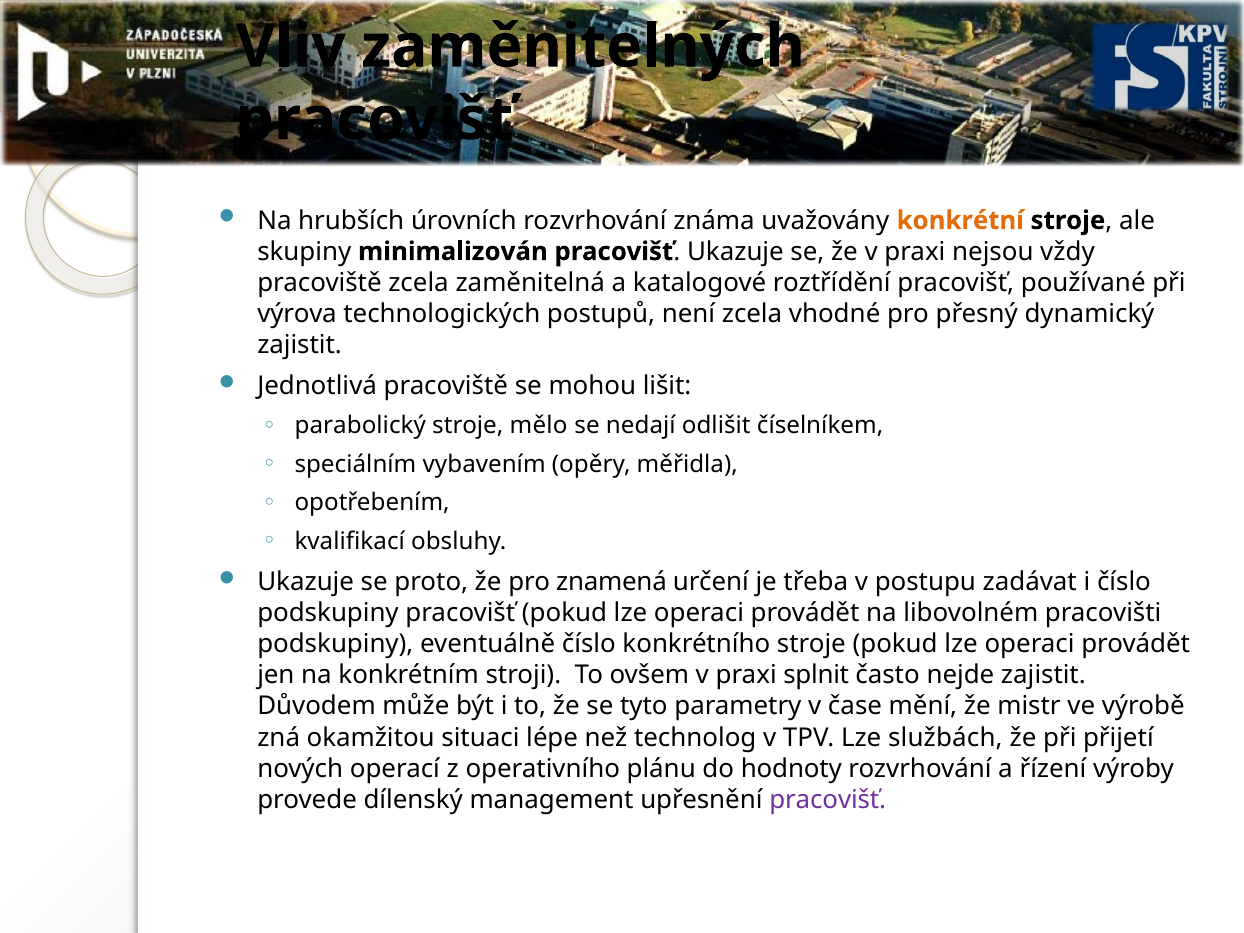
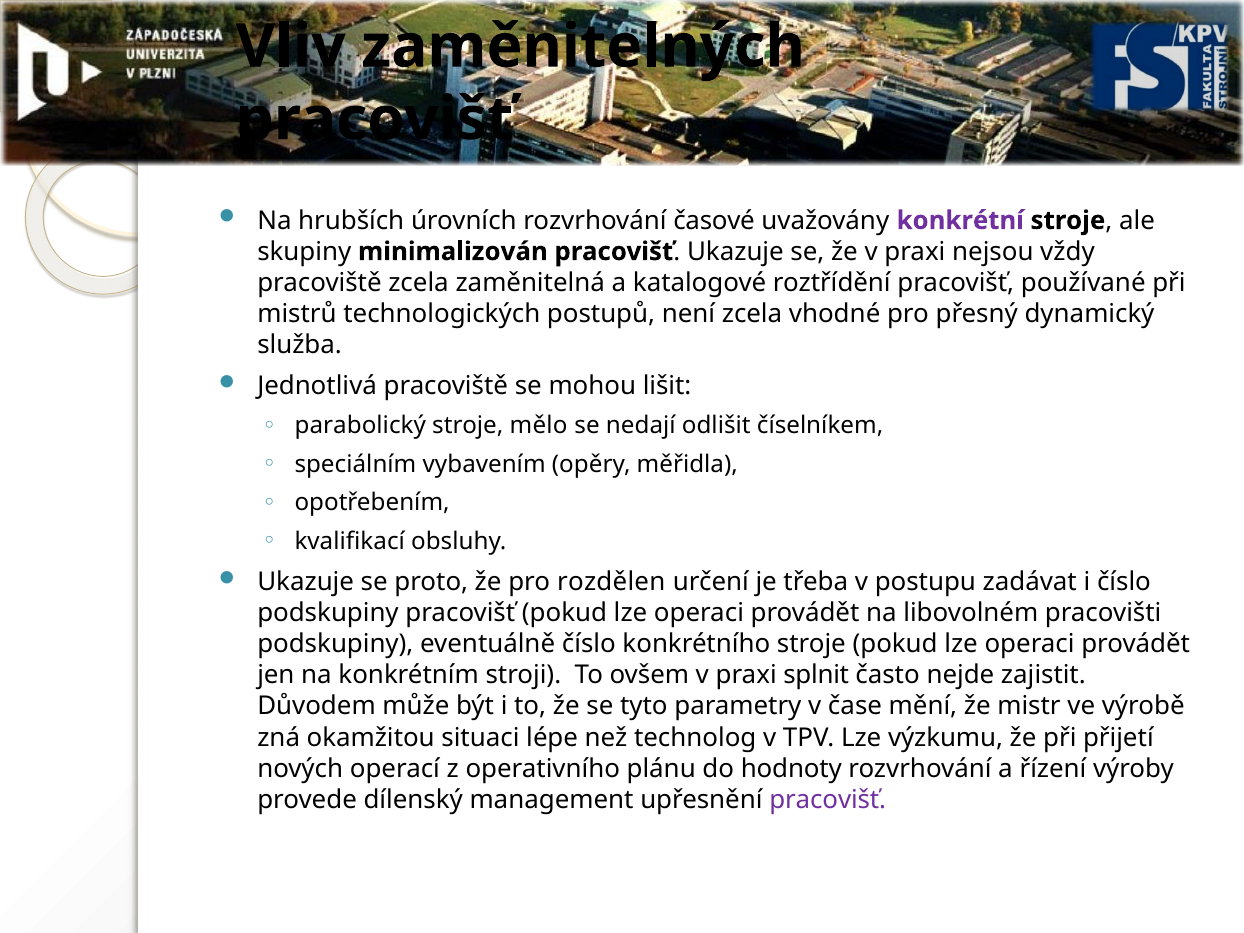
známa: známa -> časové
konkrétní colour: orange -> purple
výrova: výrova -> mistrů
zajistit at (300, 345): zajistit -> služba
znamená: znamená -> rozdělen
službách: službách -> výzkumu
